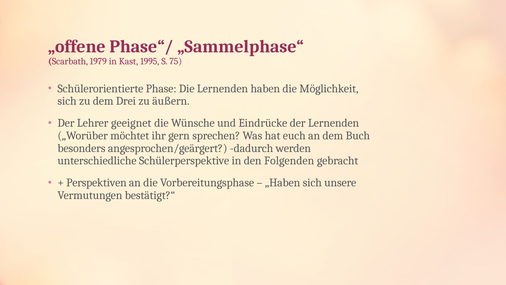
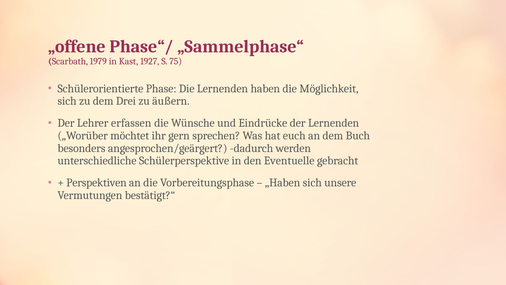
1995: 1995 -> 1927
geeignet: geeignet -> erfassen
Folgenden: Folgenden -> Eventuelle
